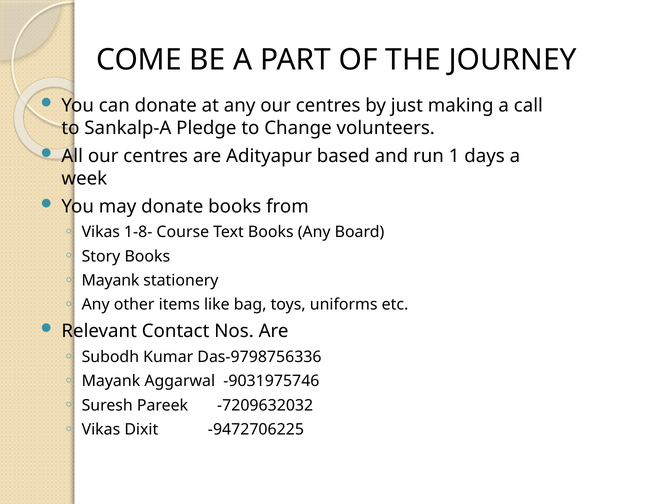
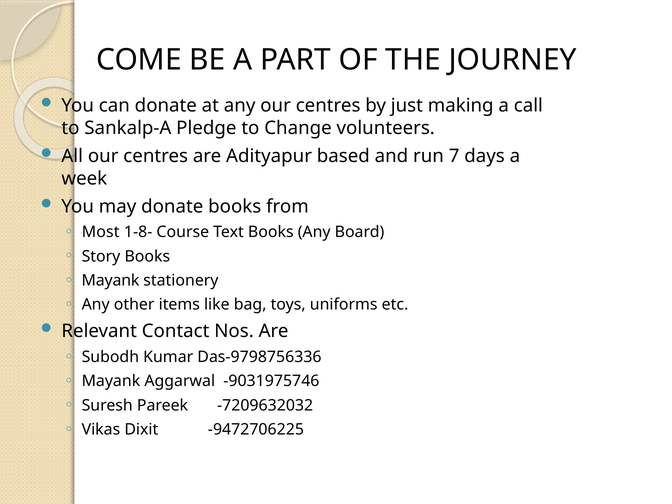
1: 1 -> 7
Vikas at (101, 232): Vikas -> Most
